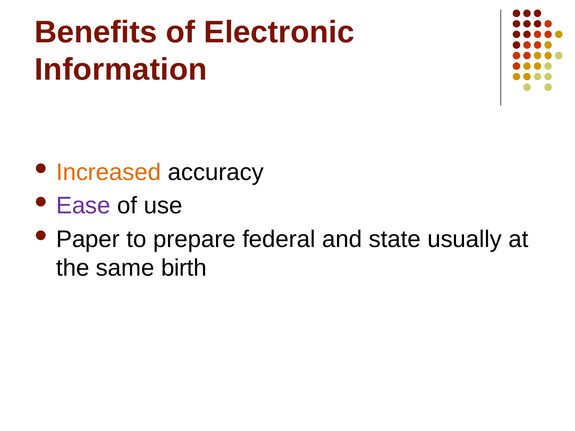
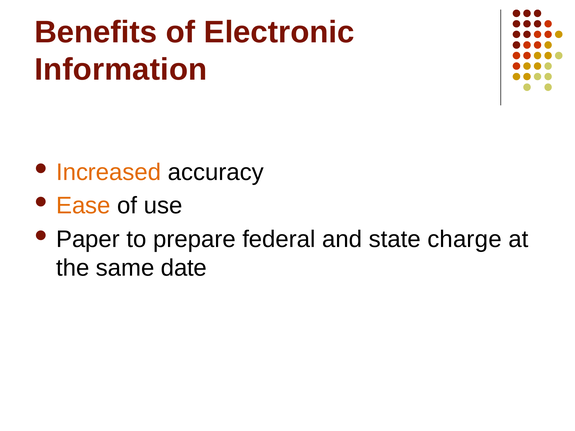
Ease colour: purple -> orange
usually: usually -> charge
birth: birth -> date
